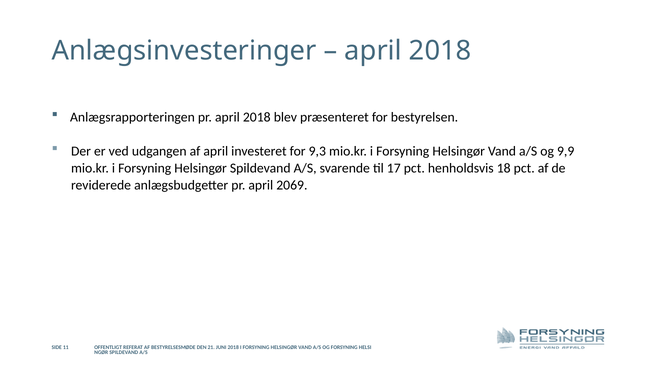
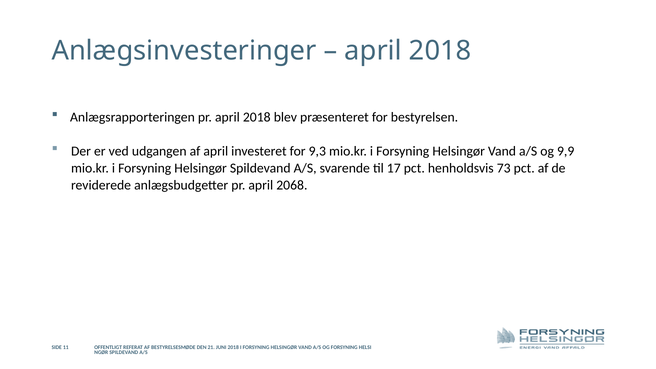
18: 18 -> 73
2069: 2069 -> 2068
